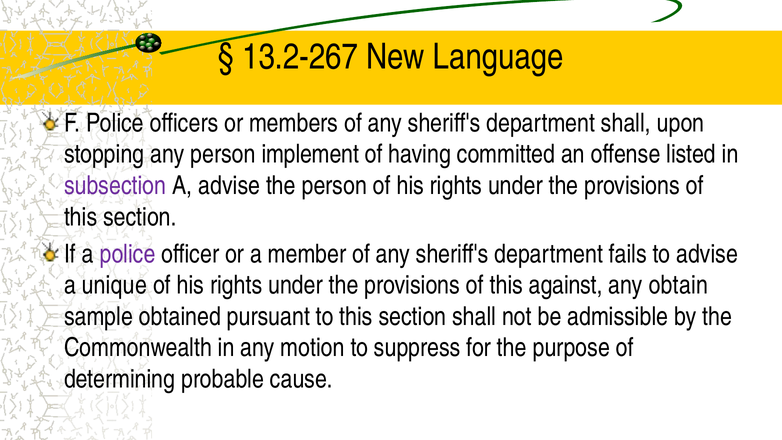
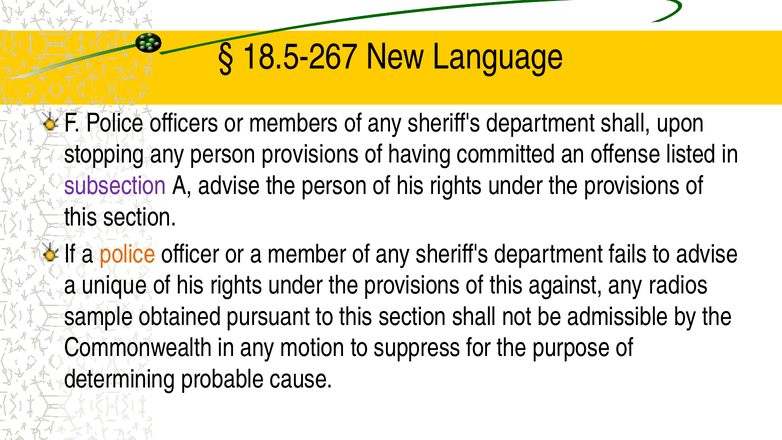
13.2-267: 13.2-267 -> 18.5-267
person implement: implement -> provisions
police at (128, 254) colour: purple -> orange
obtain: obtain -> radios
